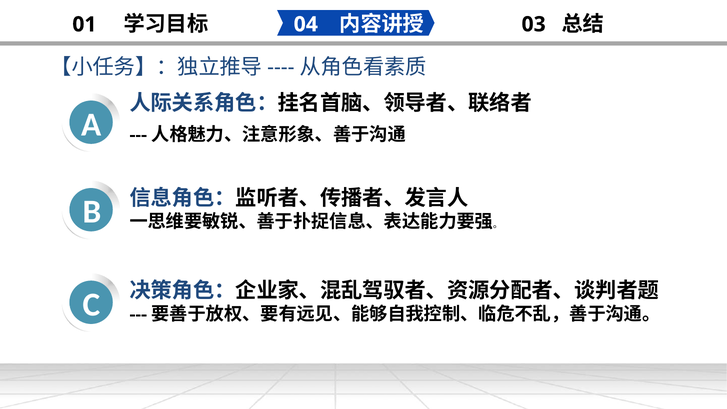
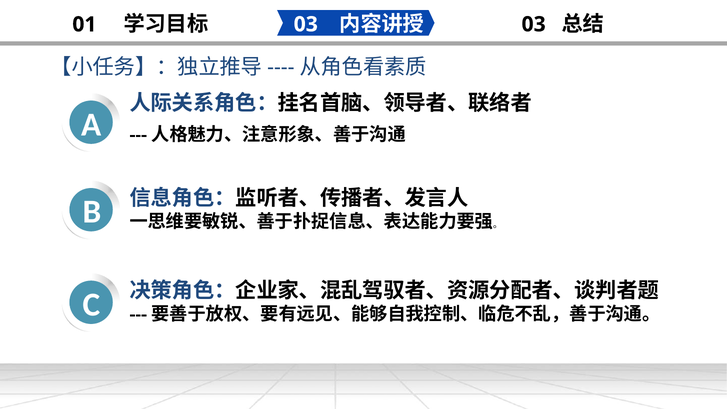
04 at (306, 24): 04 -> 03
